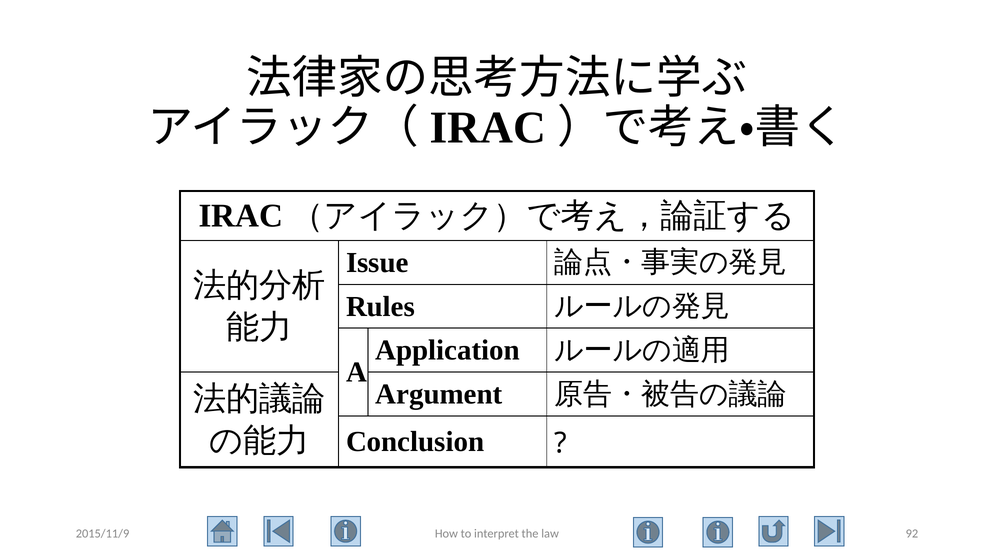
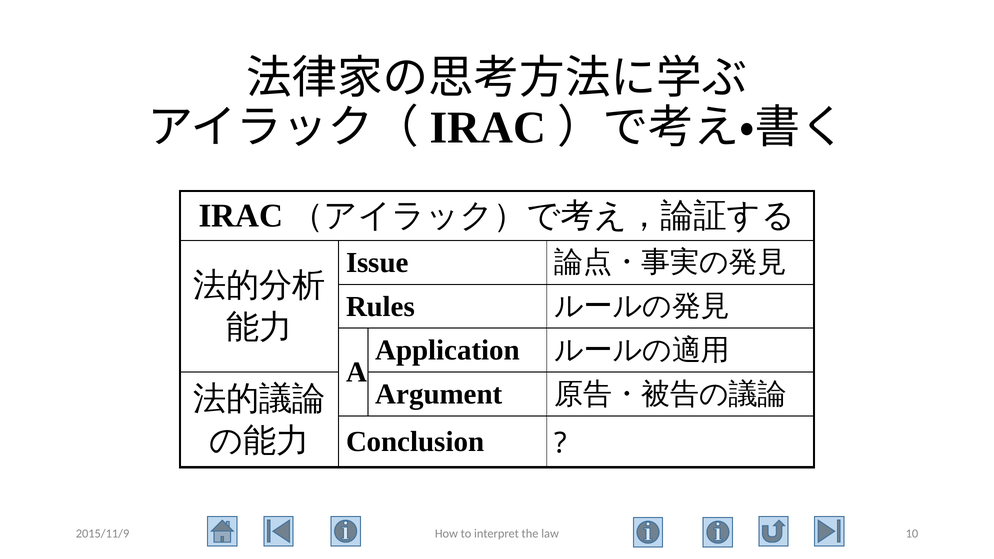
92: 92 -> 10
